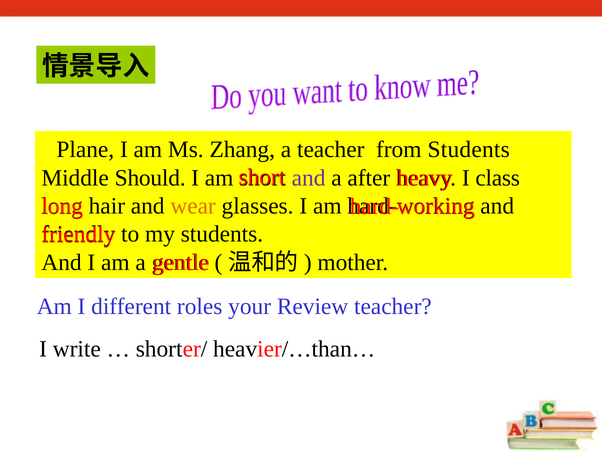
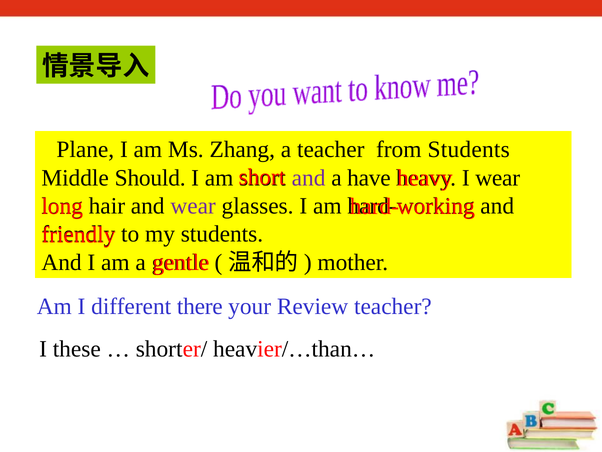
after: after -> have
I class: class -> wear
wear at (193, 206) colour: orange -> purple
roles: roles -> there
write: write -> these
